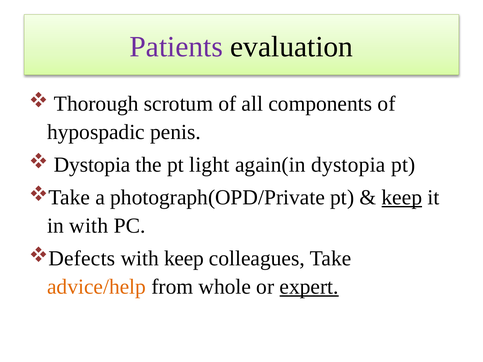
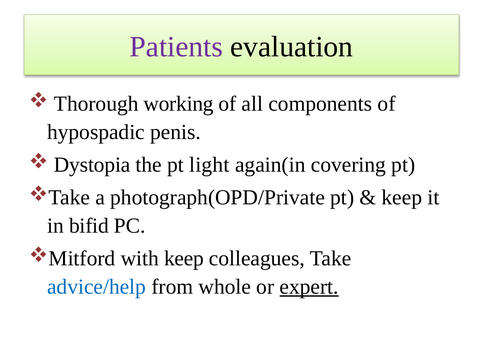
scrotum: scrotum -> working
again(in dystopia: dystopia -> covering
keep at (402, 198) underline: present -> none
in with: with -> bifid
Defects: Defects -> Mitford
advice/help colour: orange -> blue
